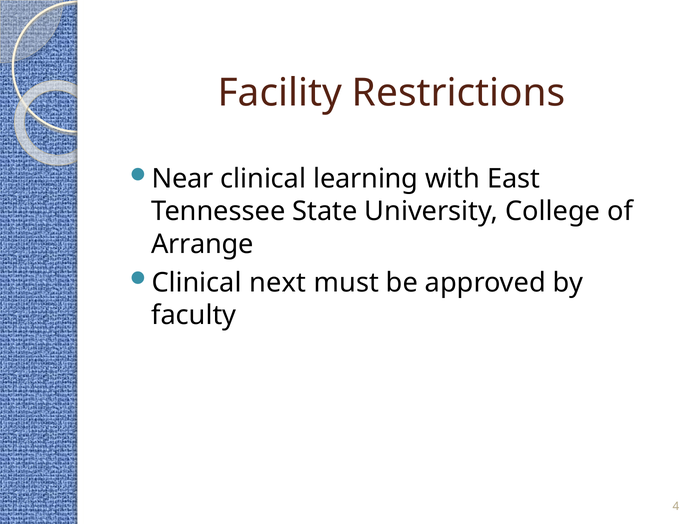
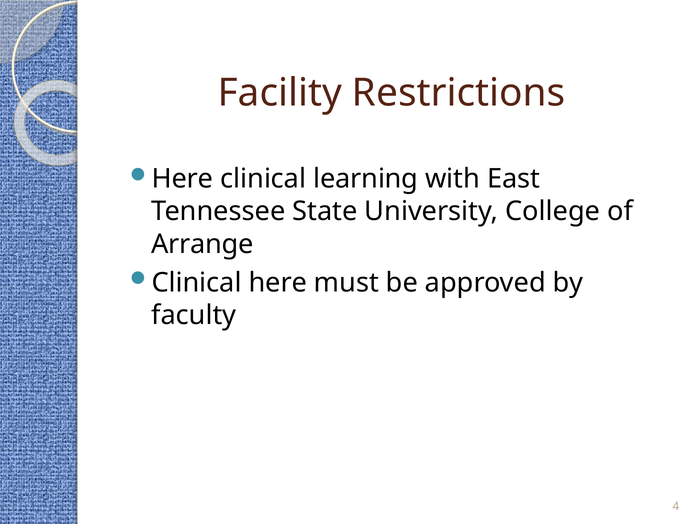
Near at (182, 179): Near -> Here
Clinical next: next -> here
